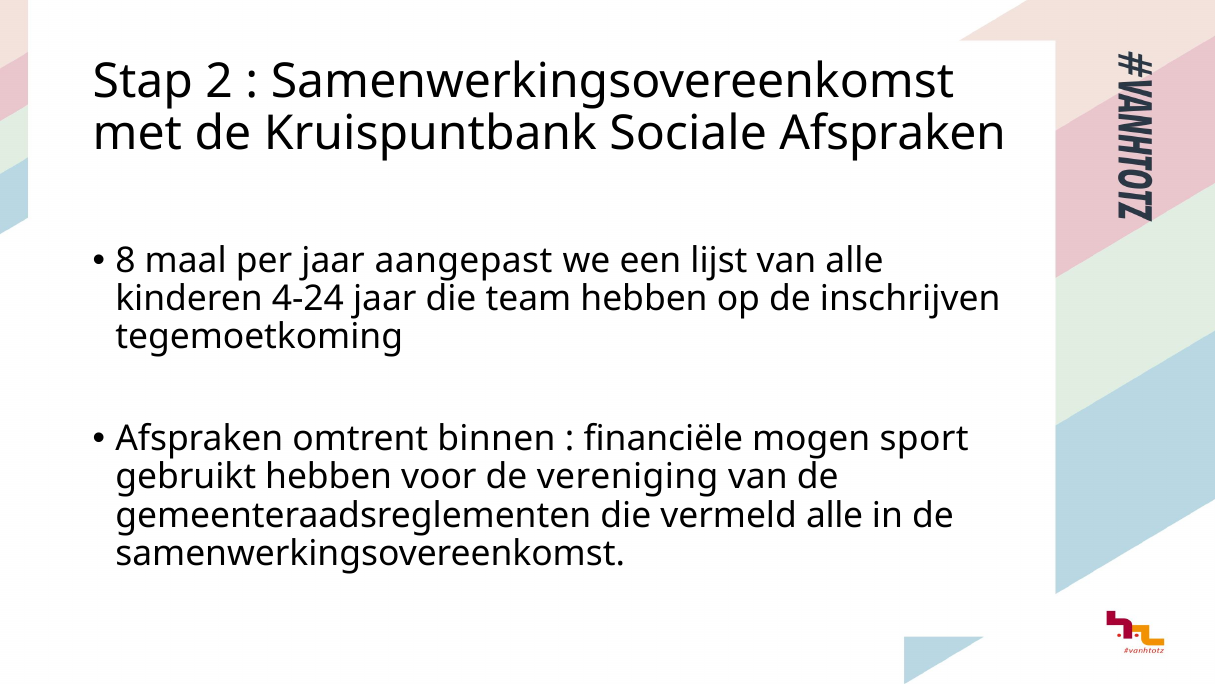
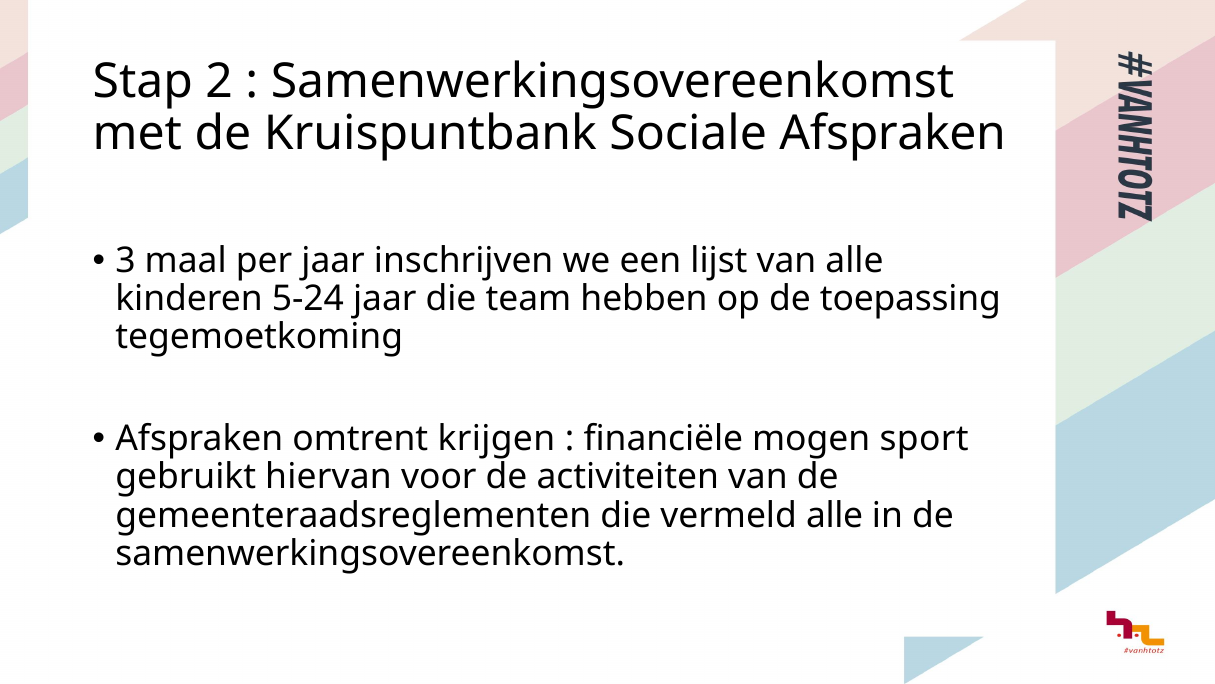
8: 8 -> 3
aangepast: aangepast -> inschrijven
4-24: 4-24 -> 5-24
inschrijven: inschrijven -> toepassing
binnen: binnen -> krijgen
gebruikt hebben: hebben -> hiervan
vereniging: vereniging -> activiteiten
